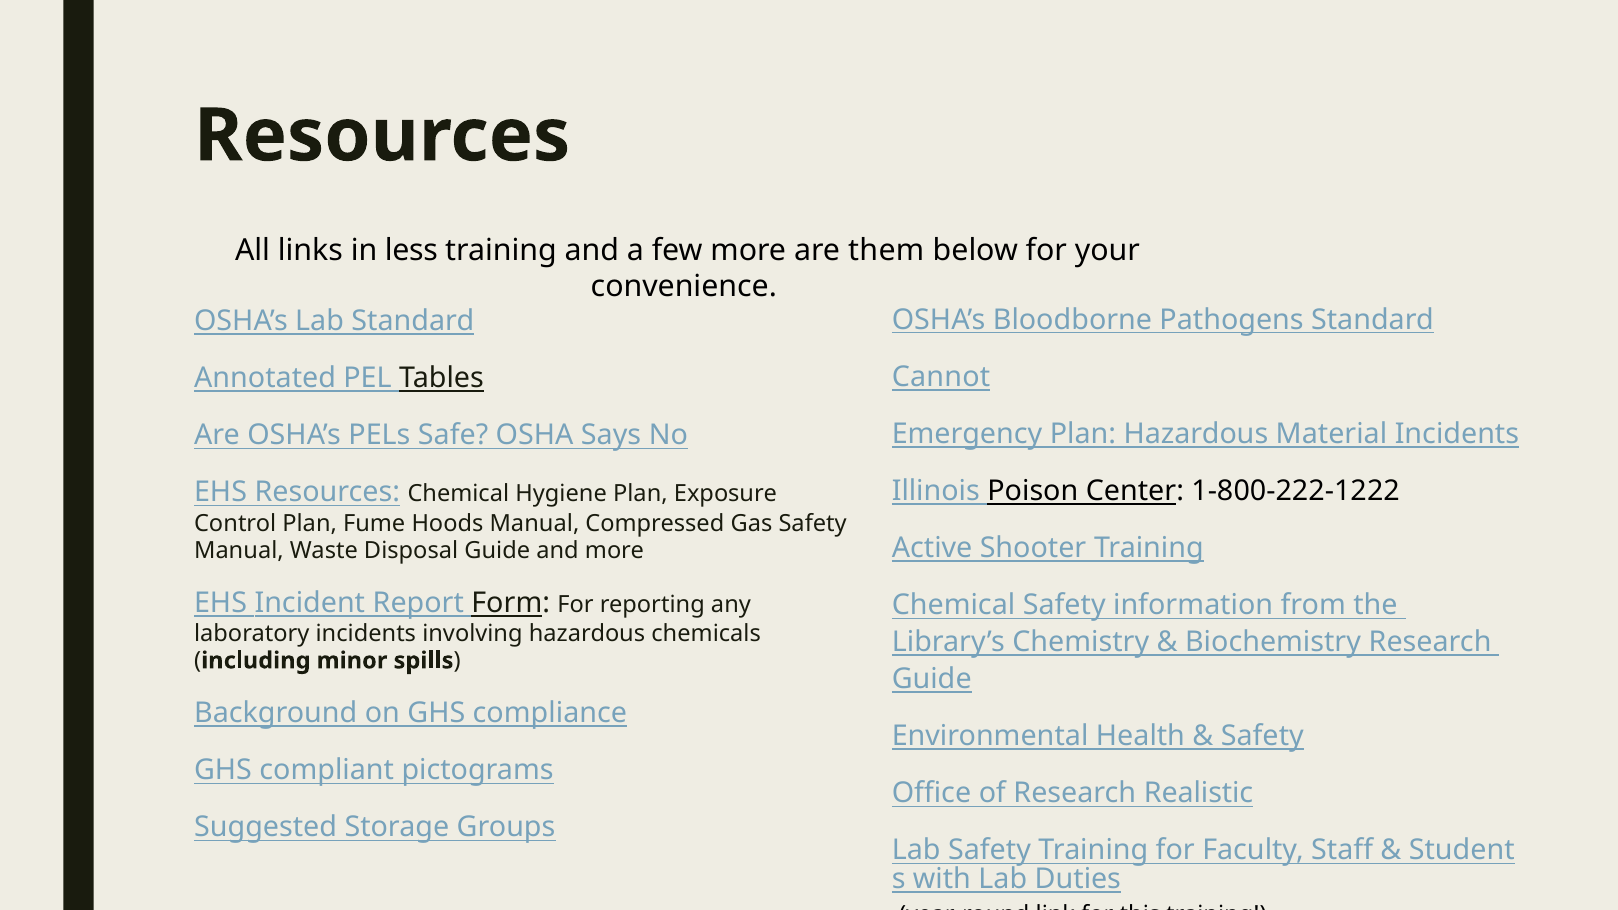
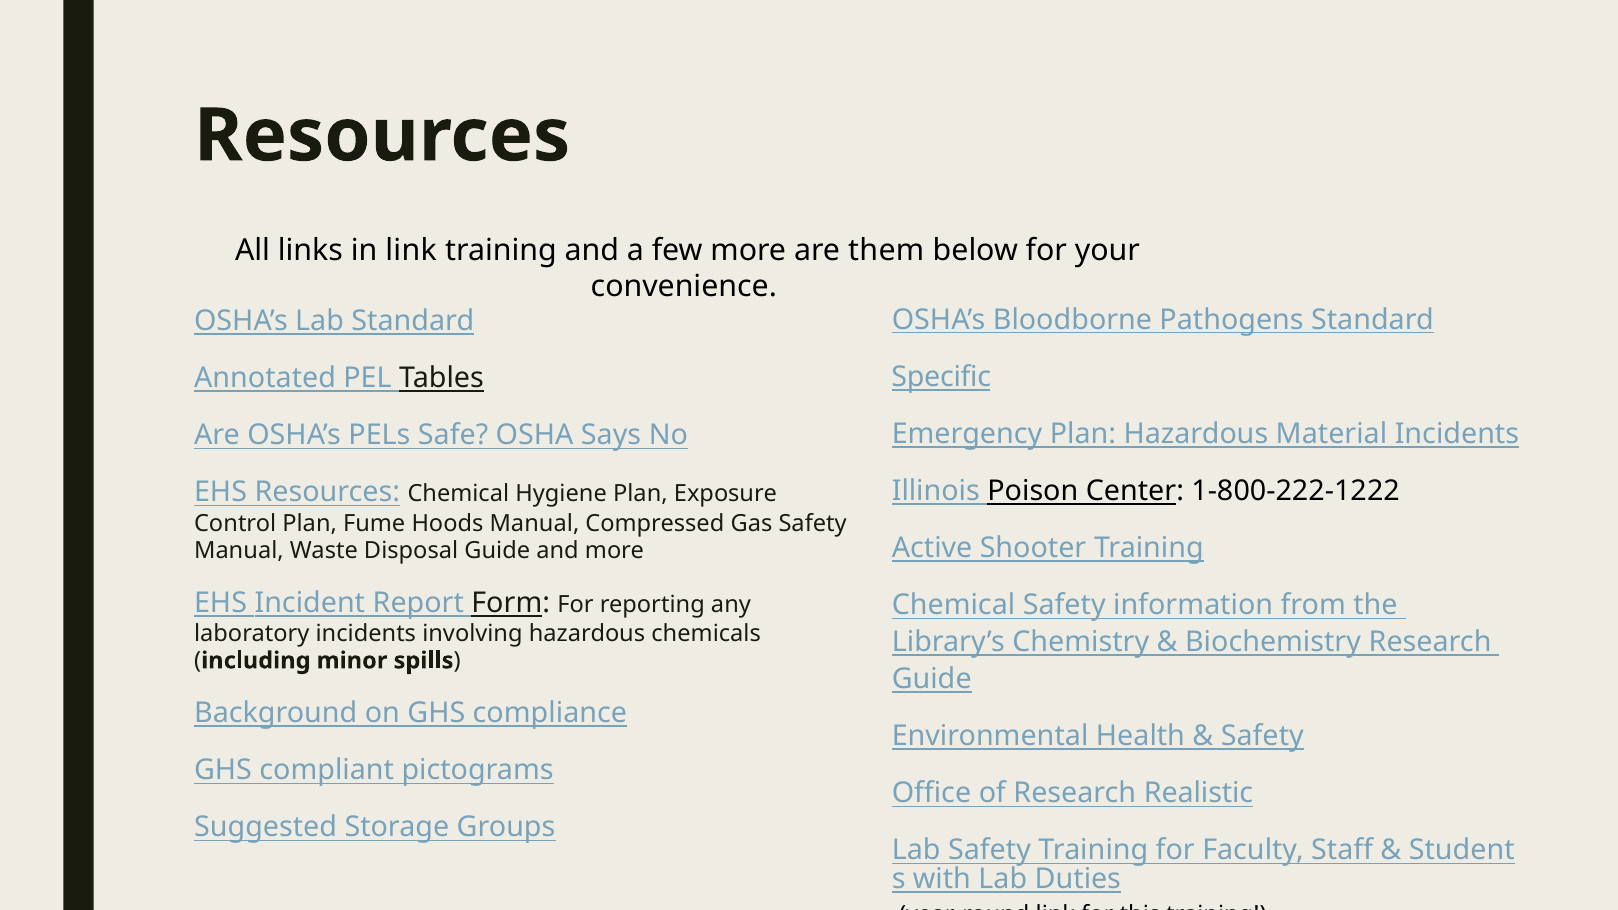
in less: less -> link
Cannot: Cannot -> Specific
